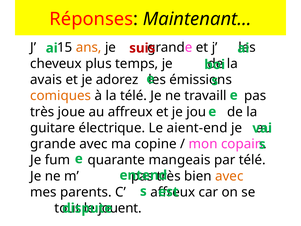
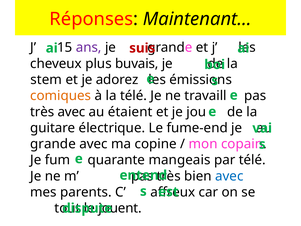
ans colour: orange -> purple
temps: temps -> buvais
avais: avais -> stem
très joue: joue -> avec
au affreux: affreux -> étaient
aient-end: aient-end -> fume-end
avec at (229, 176) colour: orange -> blue
